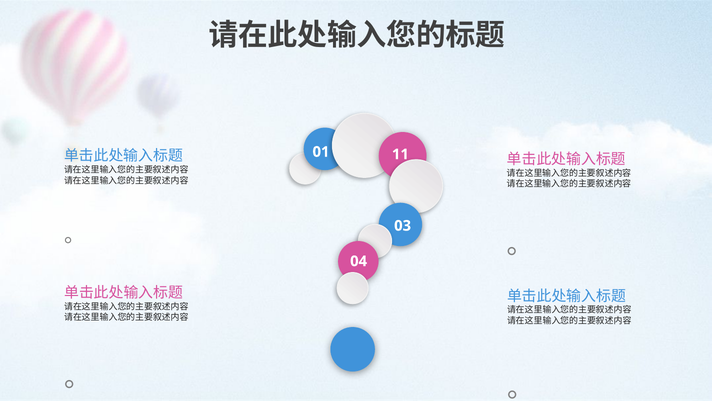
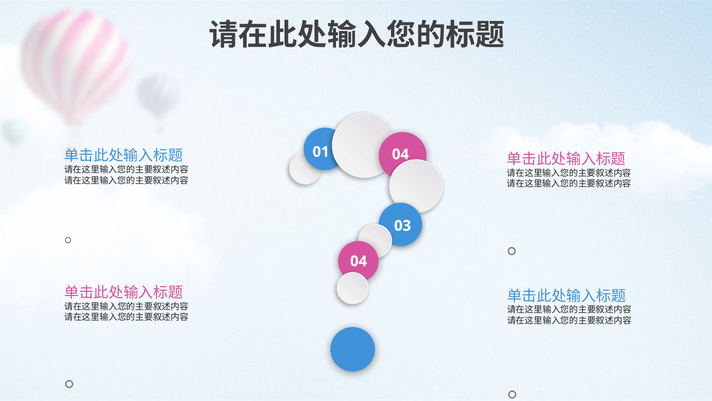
01 11: 11 -> 04
